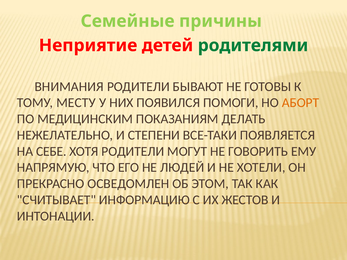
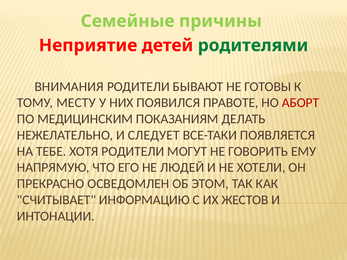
ПОМОГИ: ПОМОГИ -> ПРАВОТЕ
АБОРТ colour: orange -> red
СТЕПЕНИ: СТЕПЕНИ -> СЛЕДУЕТ
СЕБЕ: СЕБЕ -> ТЕБЕ
